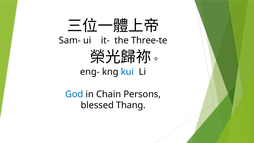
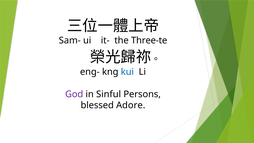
God colour: blue -> purple
Chain: Chain -> Sinful
Thang: Thang -> Adore
